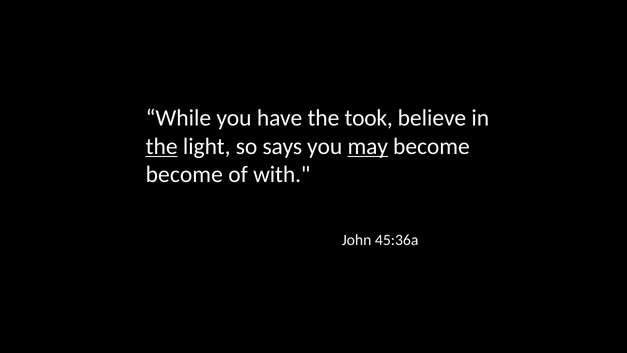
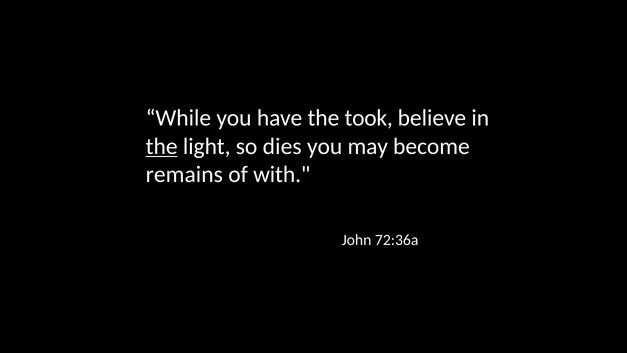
says: says -> dies
may underline: present -> none
become at (184, 174): become -> remains
45:36a: 45:36a -> 72:36a
